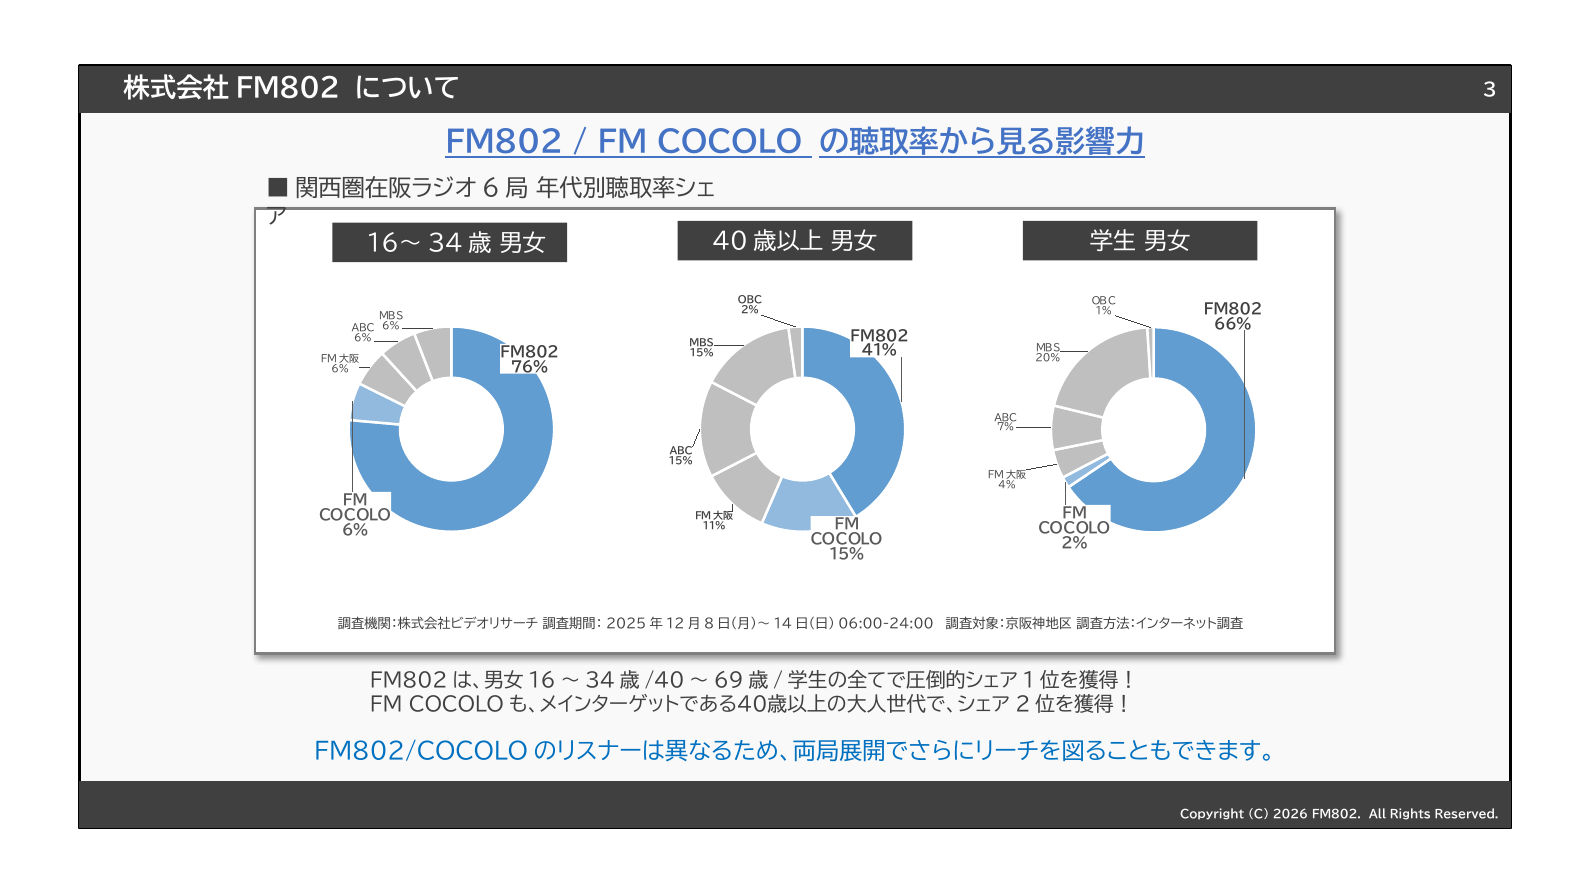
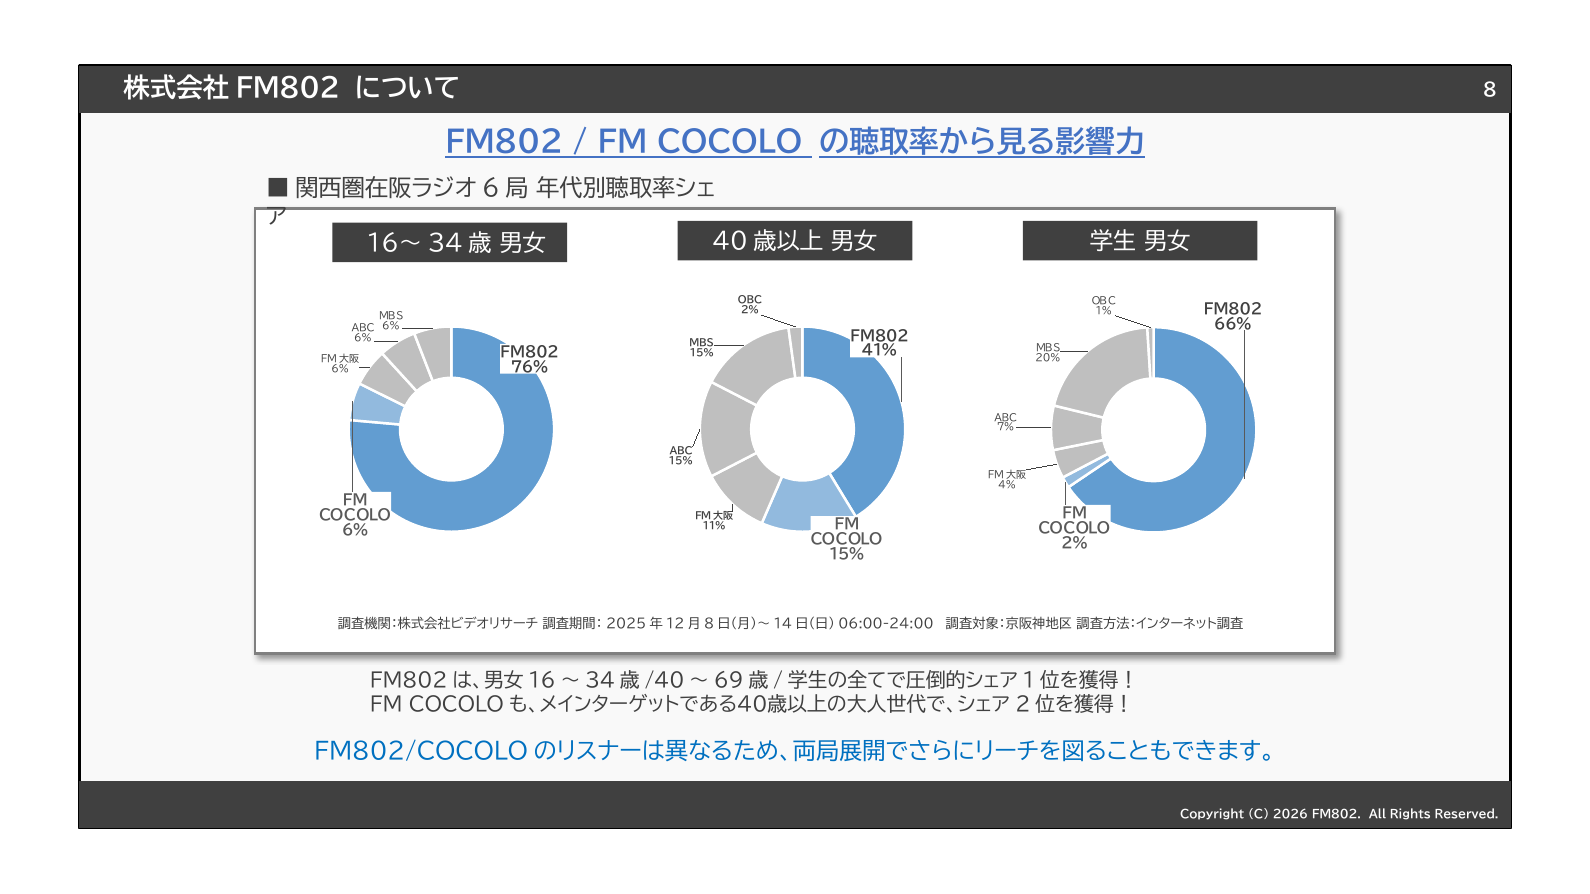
3: 3 -> 8
